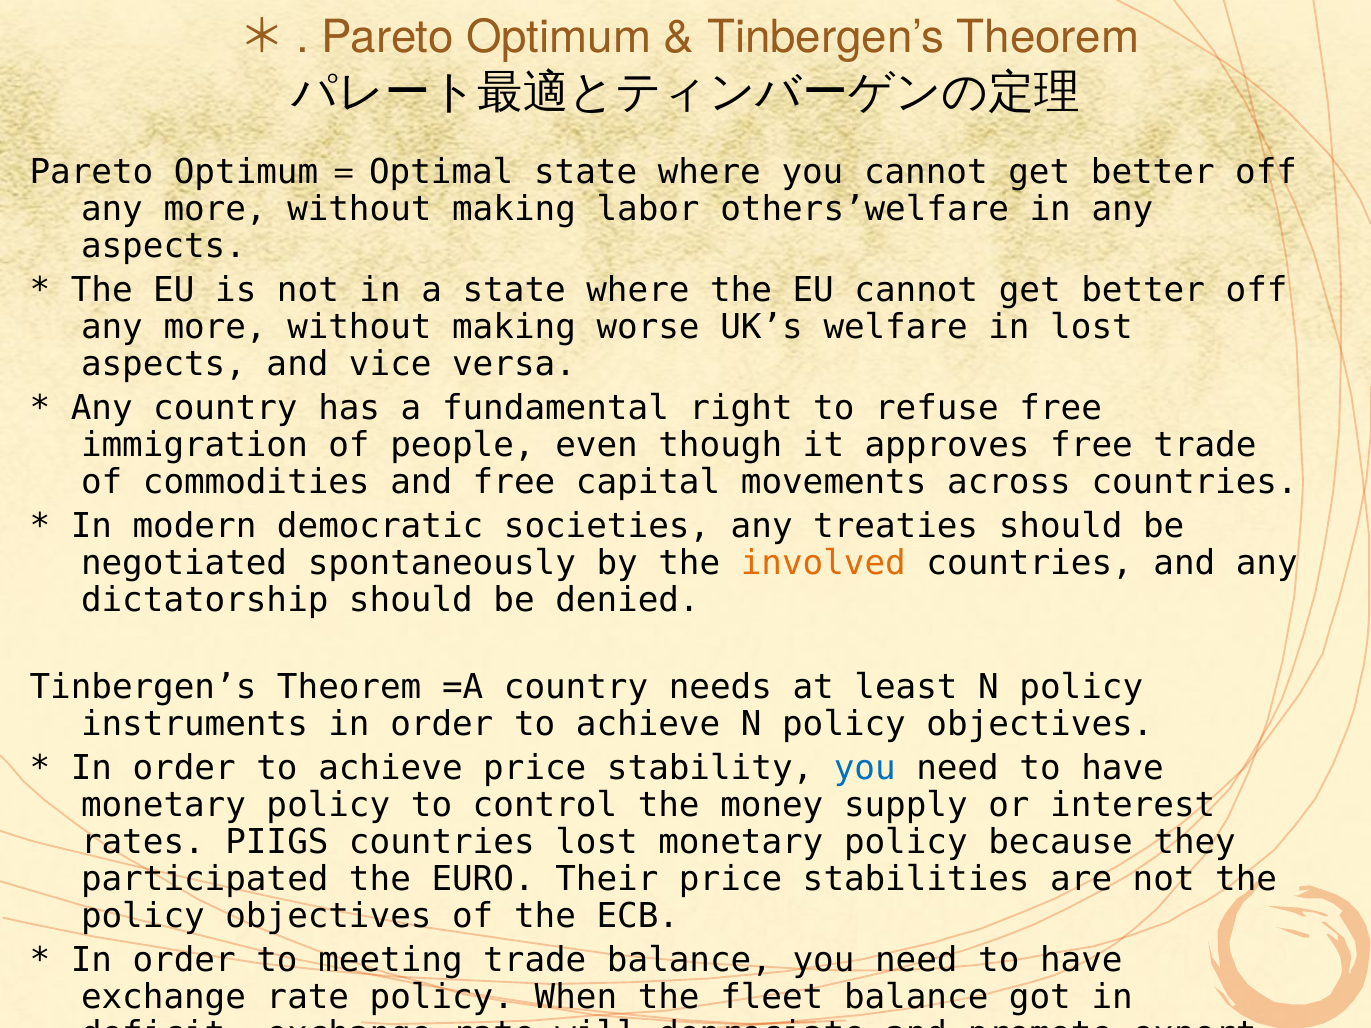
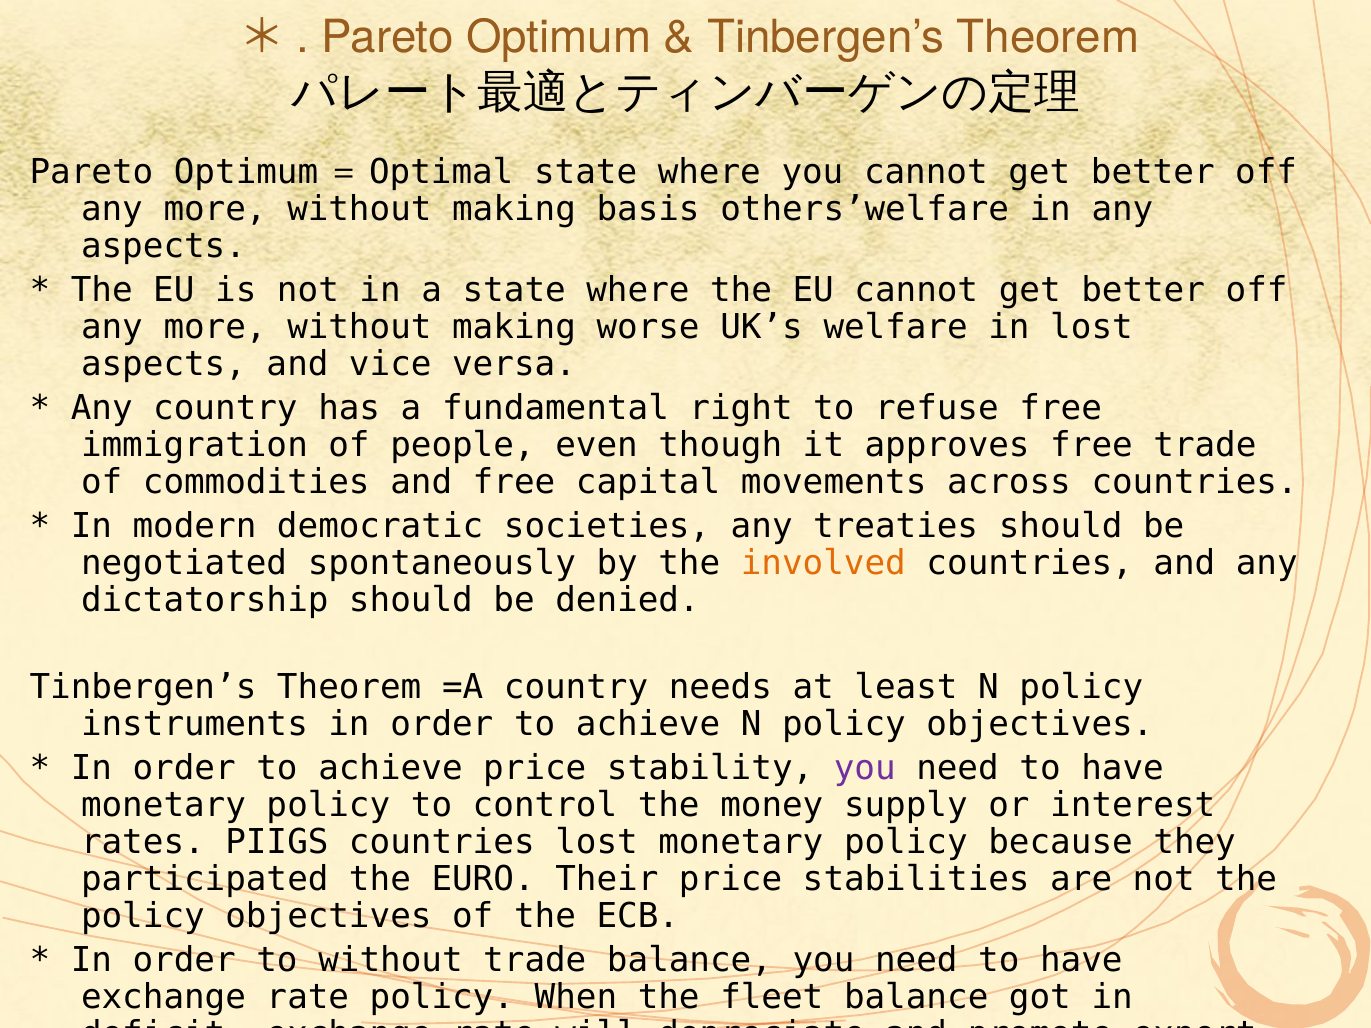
labor: labor -> basis
you at (865, 769) colour: blue -> purple
to meeting: meeting -> without
